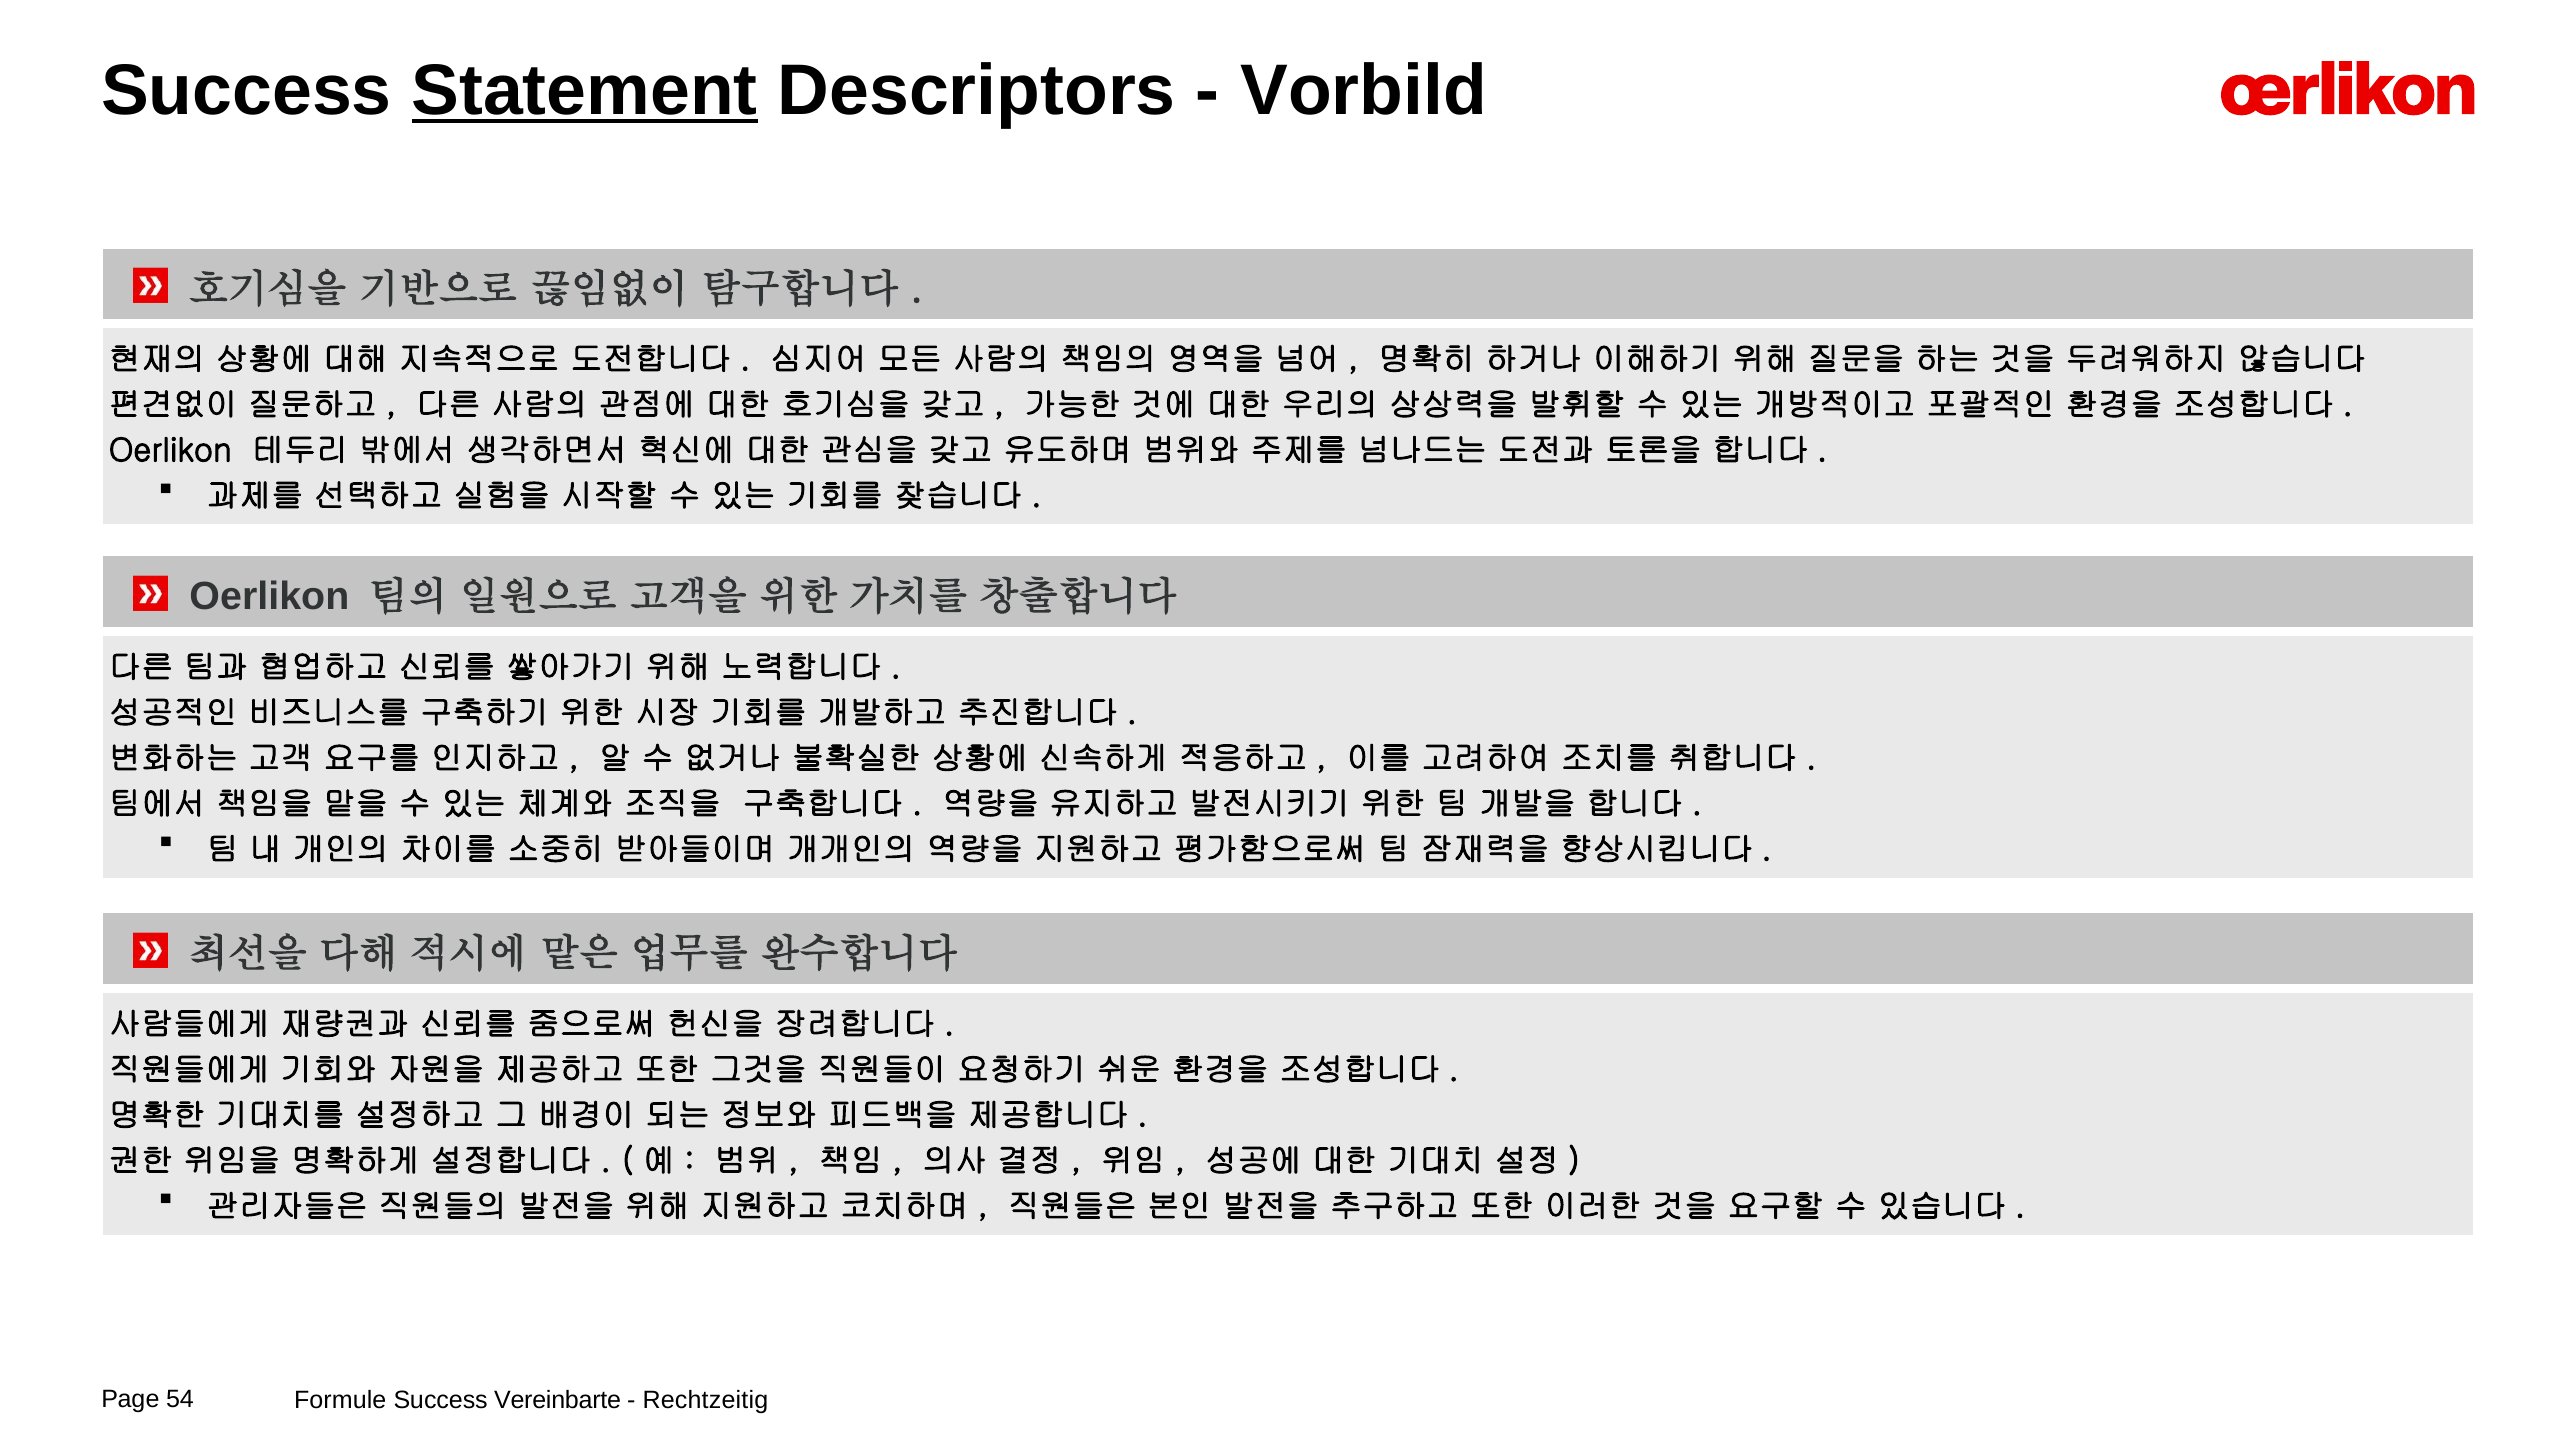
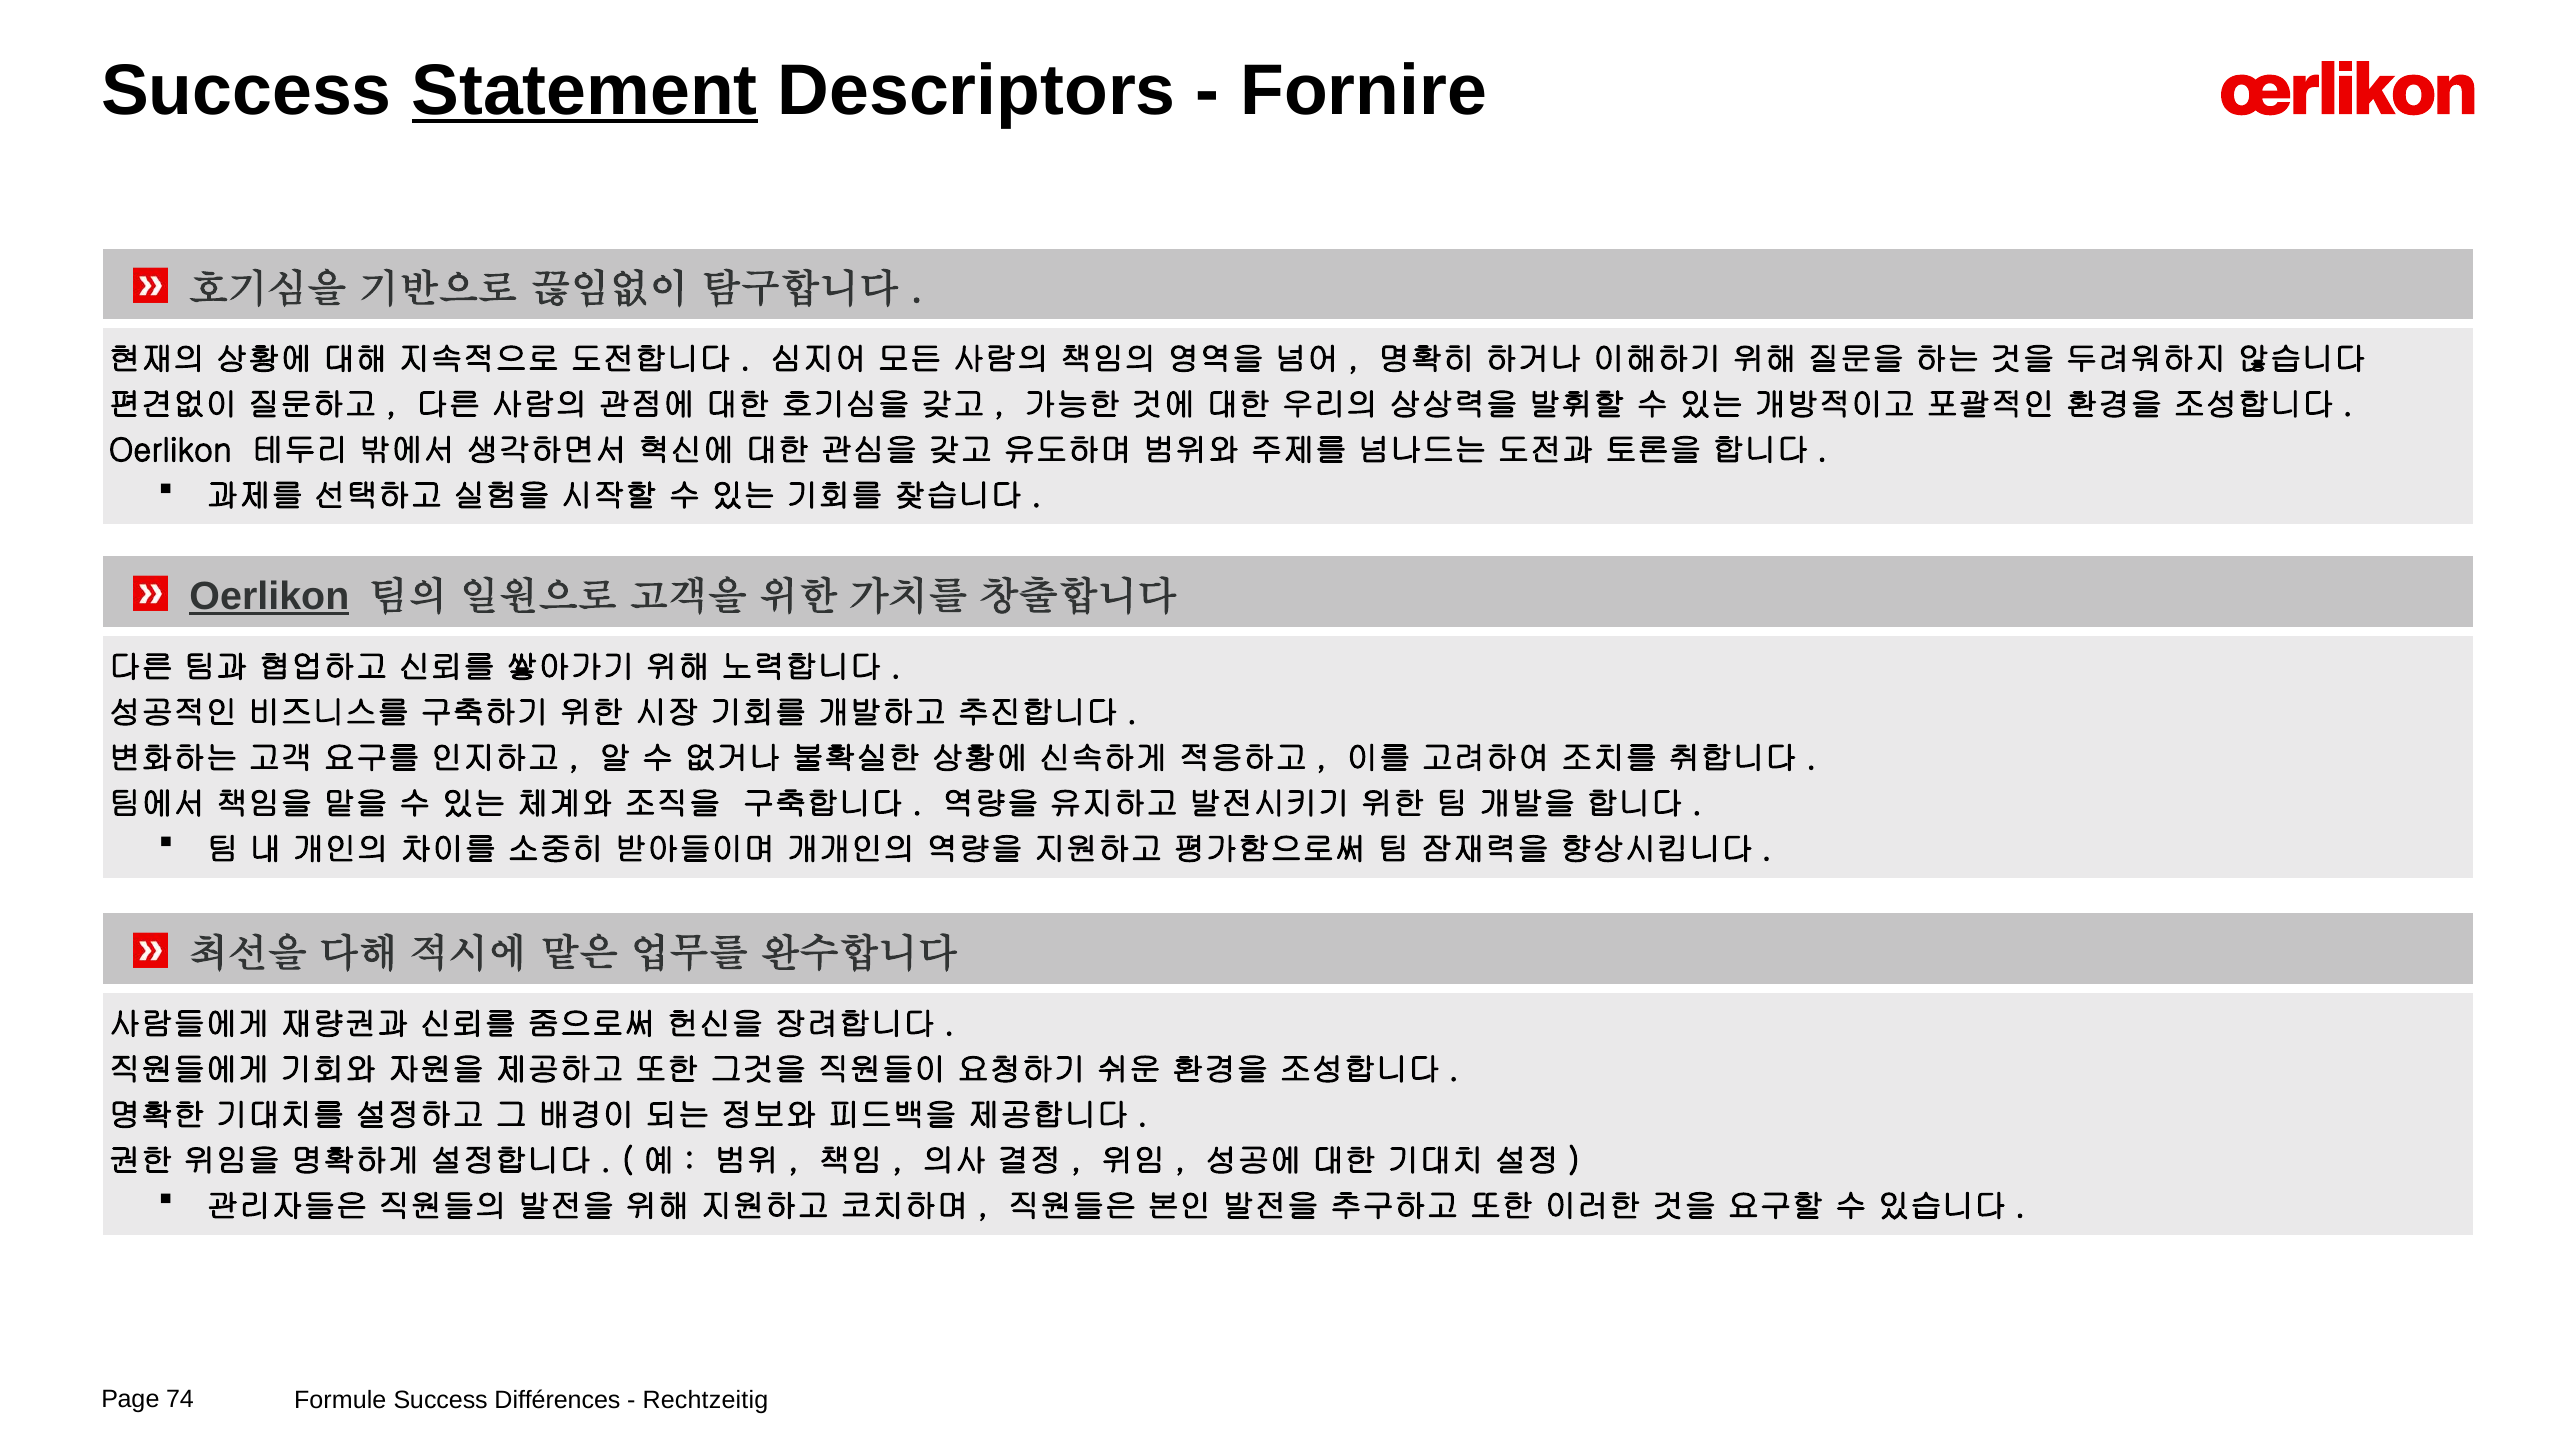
Vorbild: Vorbild -> Fornire
Oerlikon at (269, 597) underline: none -> present
54: 54 -> 74
Vereinbarte: Vereinbarte -> Différences
